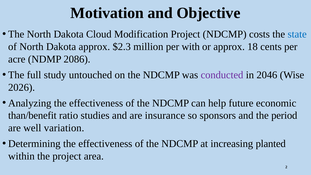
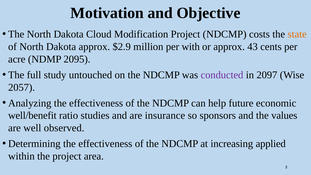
state colour: blue -> orange
$2.3: $2.3 -> $2.9
18: 18 -> 43
2086: 2086 -> 2095
2046: 2046 -> 2097
2026: 2026 -> 2057
than/benefit: than/benefit -> well/benefit
period: period -> values
variation: variation -> observed
planted: planted -> applied
